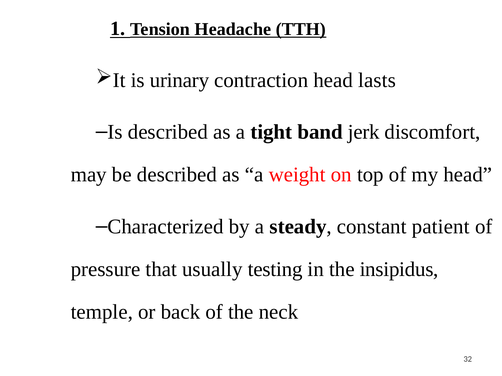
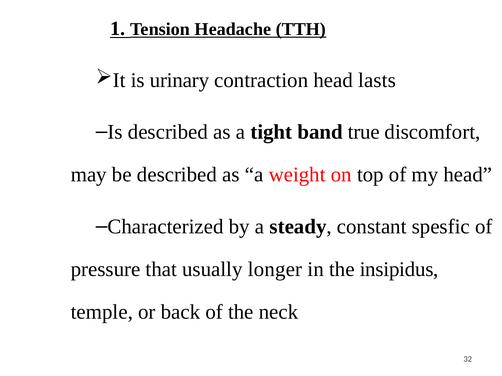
jerk: jerk -> true
patient: patient -> spesfic
testing: testing -> longer
